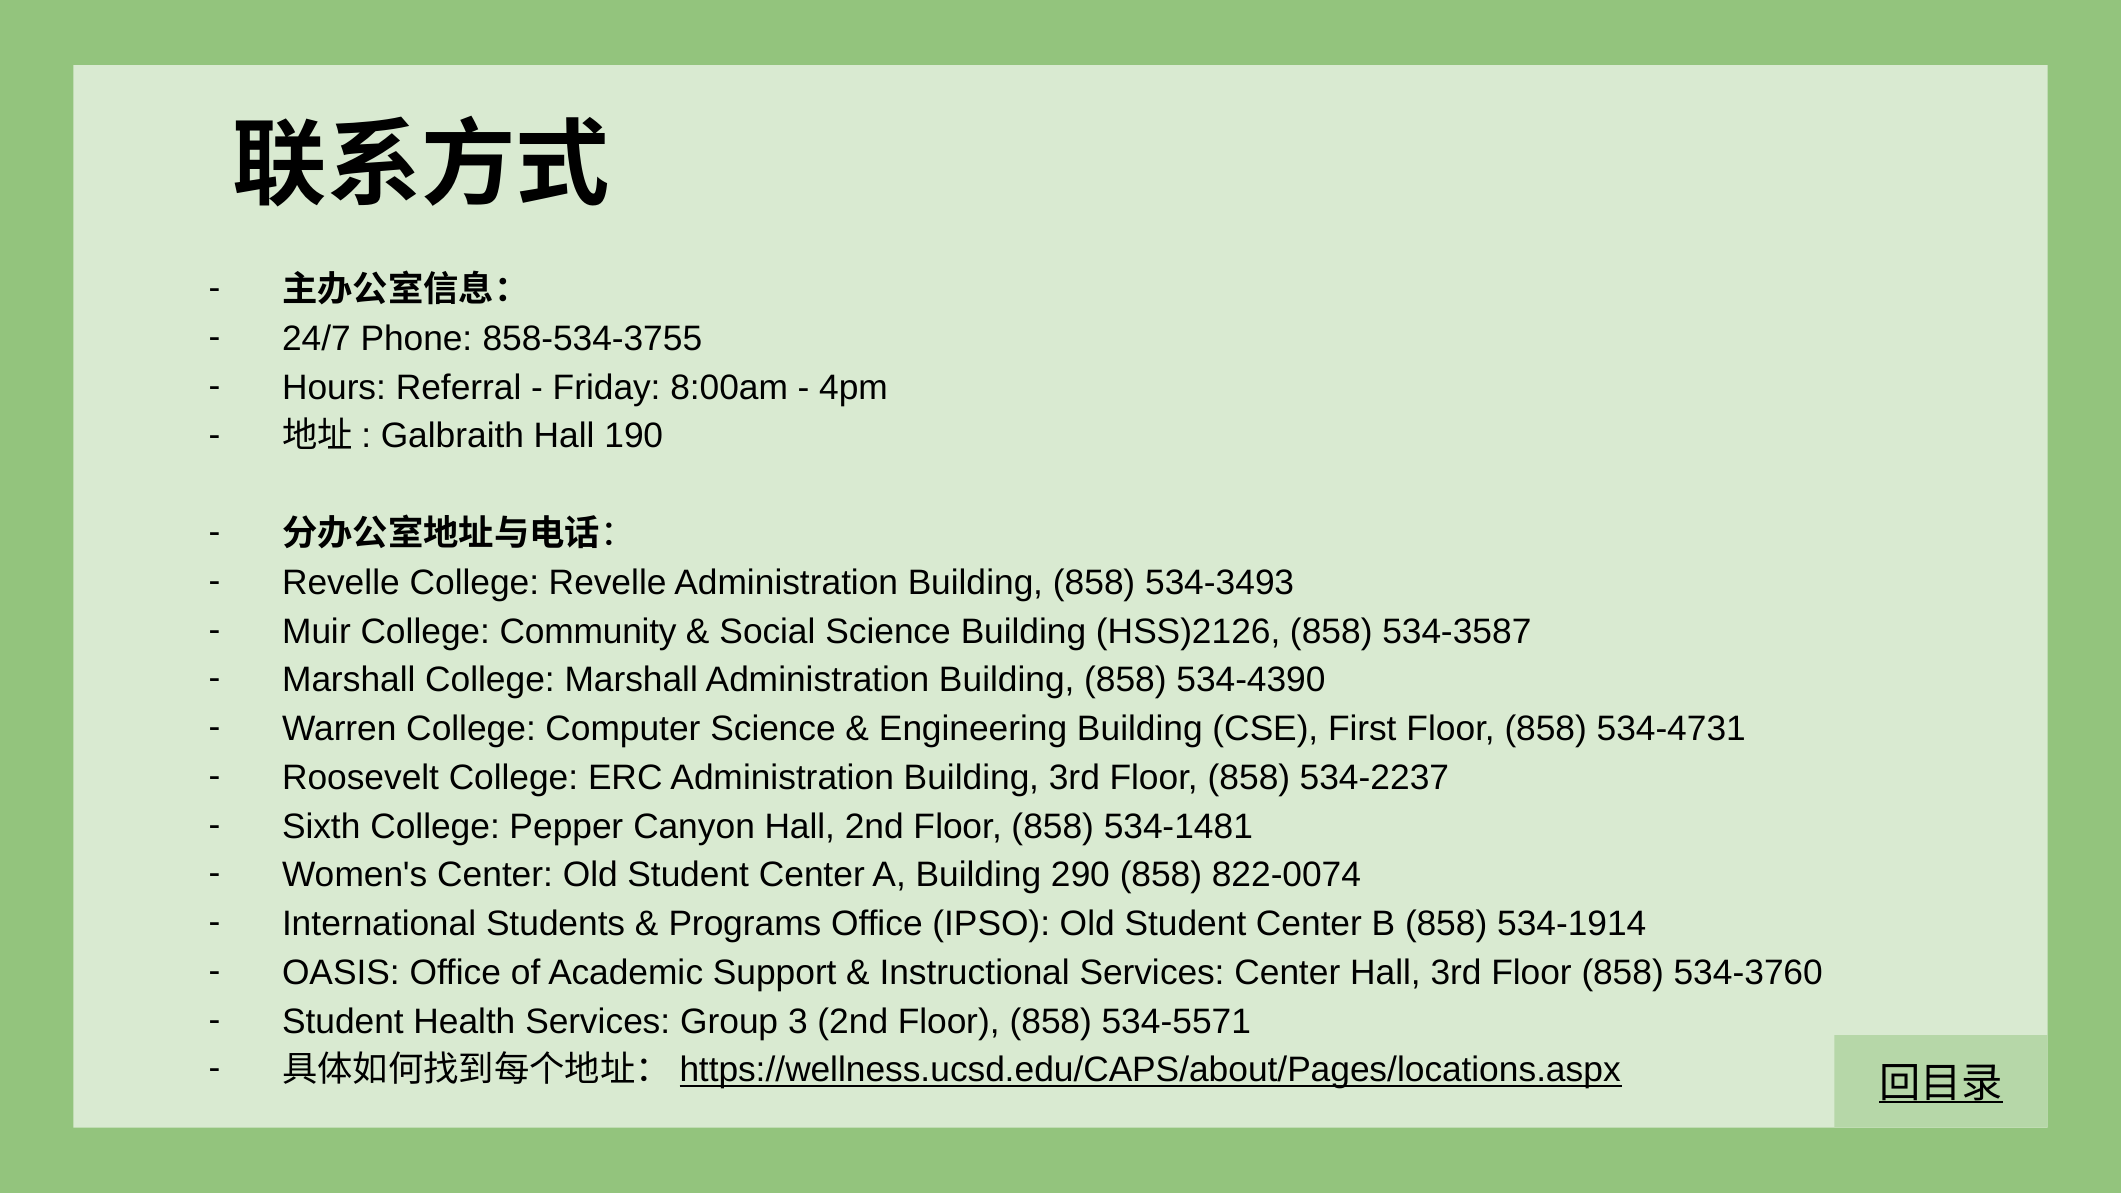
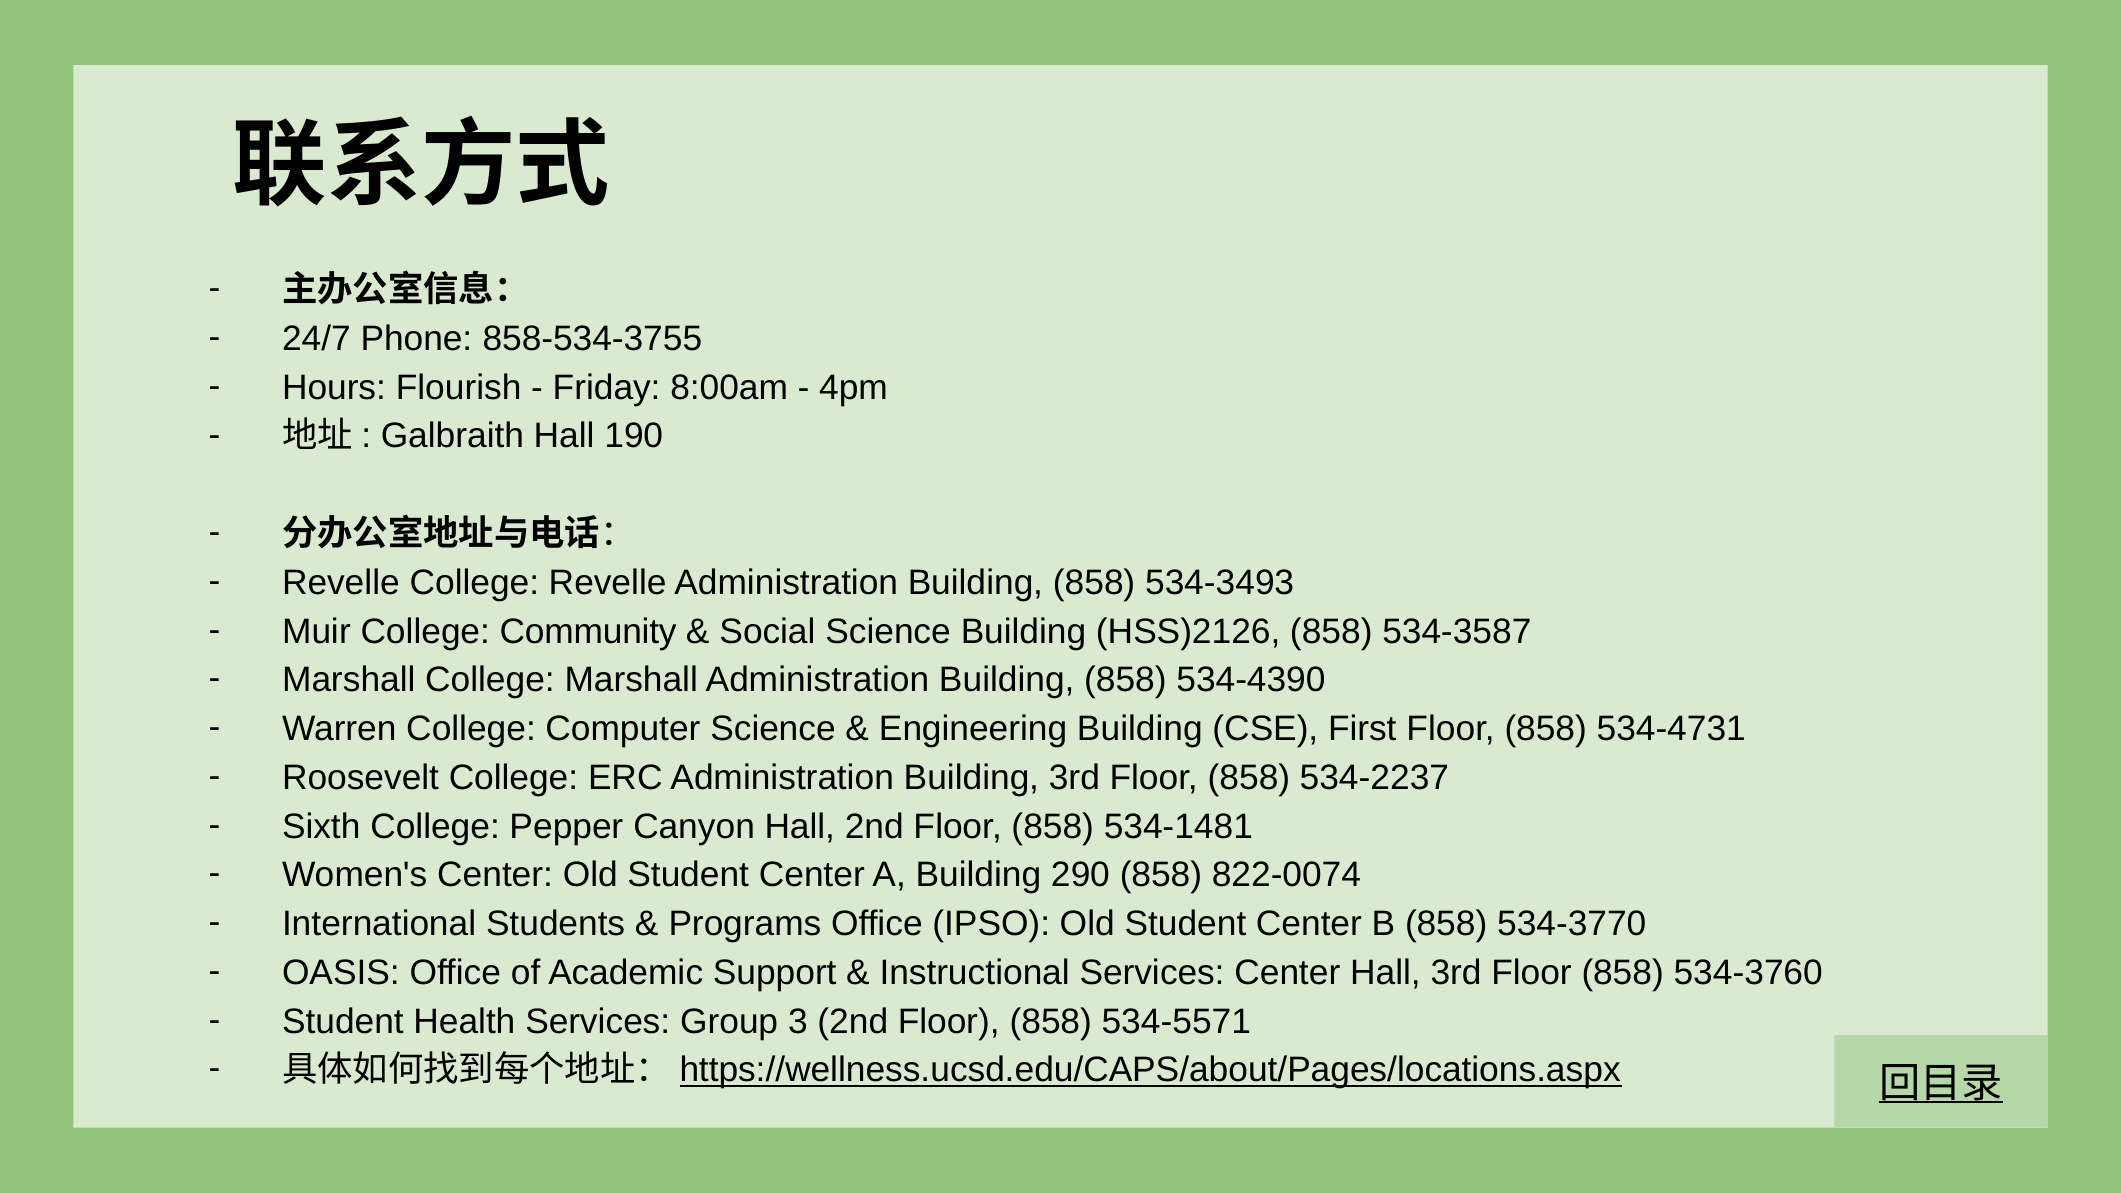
Referral: Referral -> Flourish
534-1914: 534-1914 -> 534-3770
